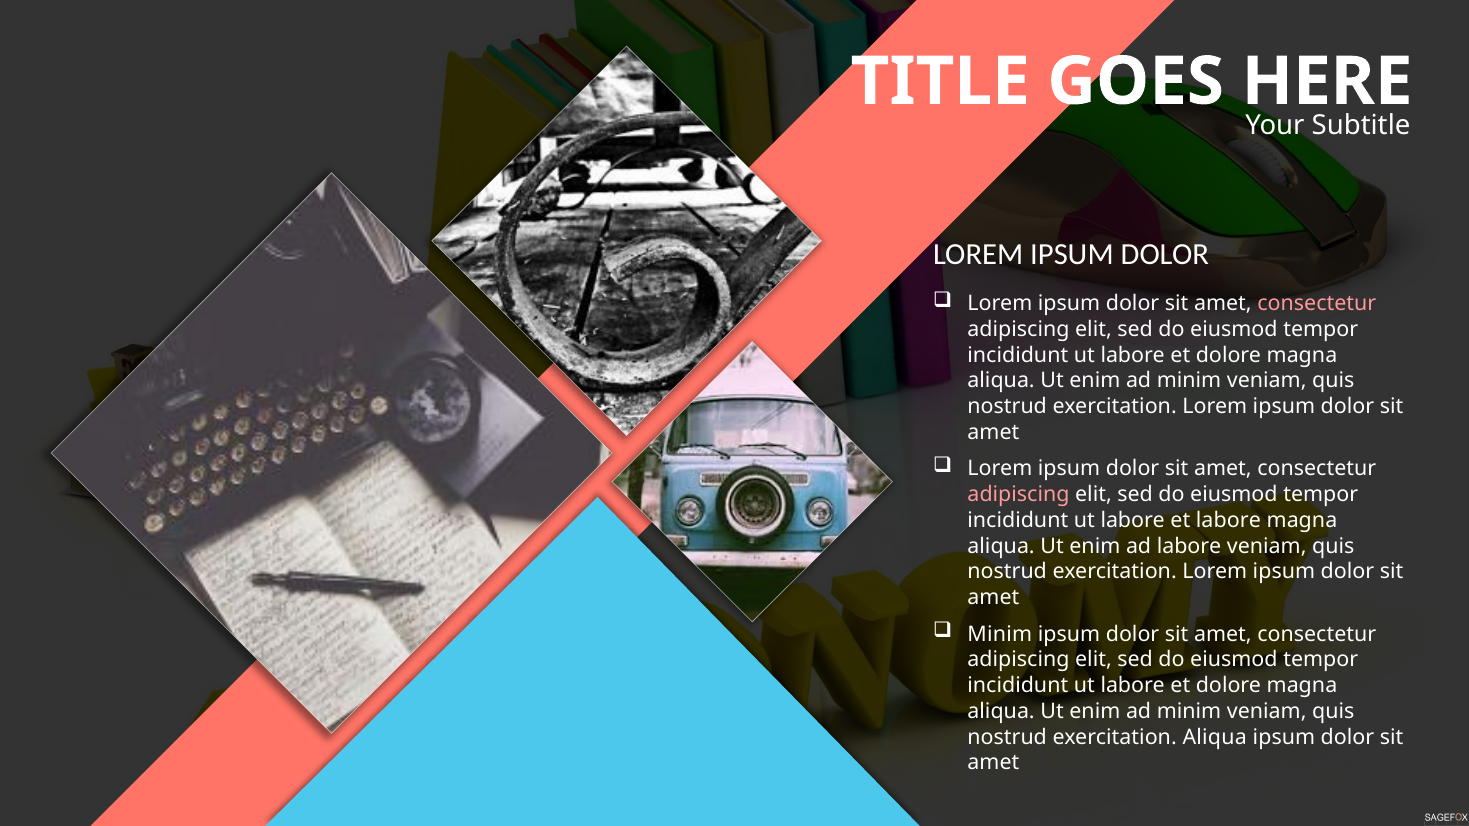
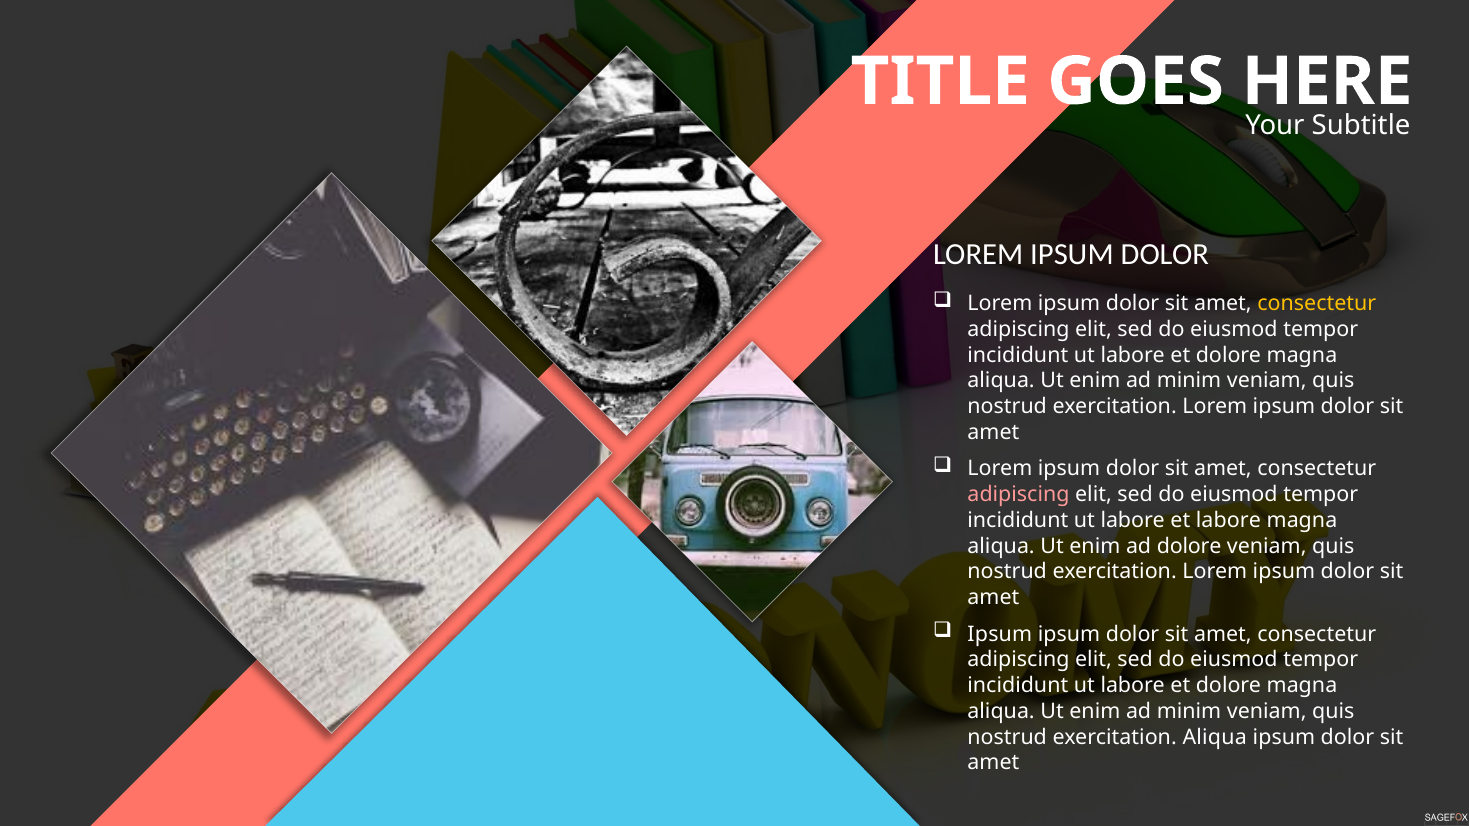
consectetur at (1317, 304) colour: pink -> yellow
ad labore: labore -> dolore
Minim at (1000, 634): Minim -> Ipsum
